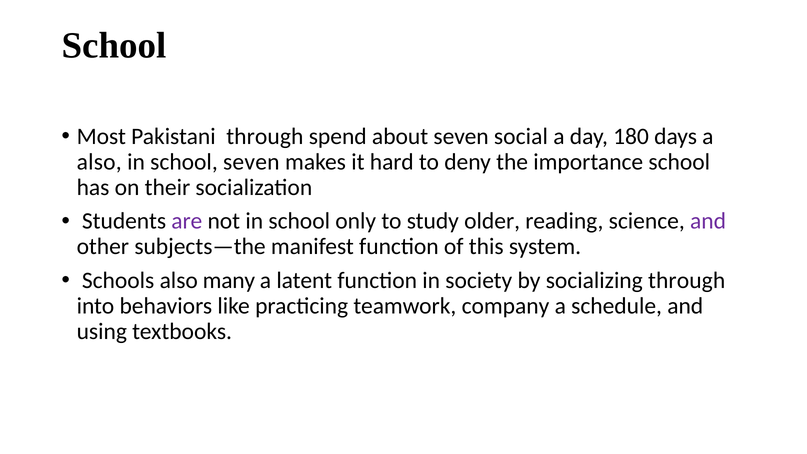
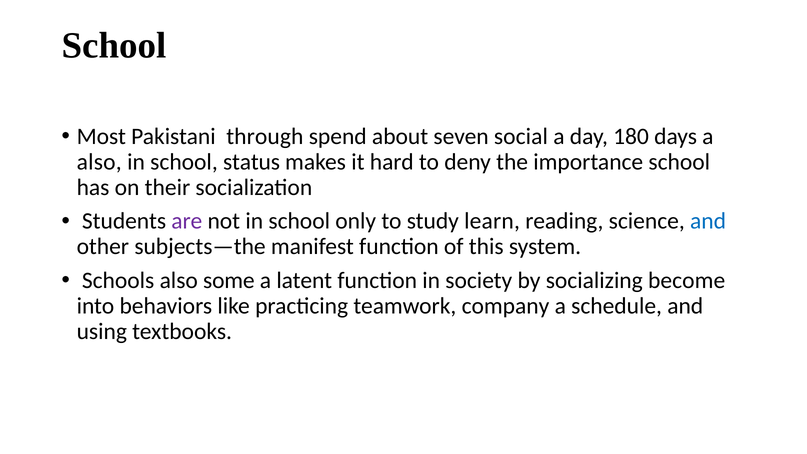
school seven: seven -> status
older: older -> learn
and at (708, 221) colour: purple -> blue
many: many -> some
socializing through: through -> become
